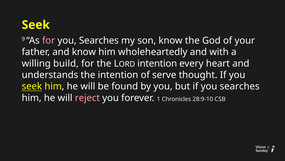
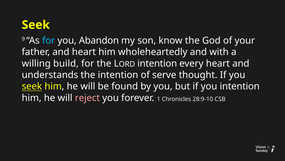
for at (49, 40) colour: pink -> light blue
Searches at (99, 40): Searches -> Abandon
and know: know -> heart
if you searches: searches -> intention
